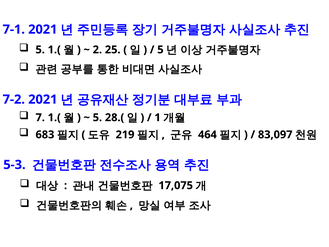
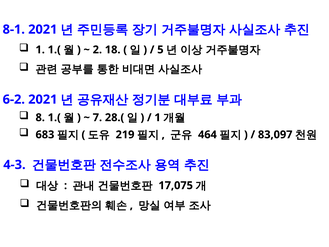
7-1: 7-1 -> 8-1
5 at (40, 50): 5 -> 1
25: 25 -> 18
7-2: 7-2 -> 6-2
7: 7 -> 8
5 at (97, 117): 5 -> 7
5-3: 5-3 -> 4-3
